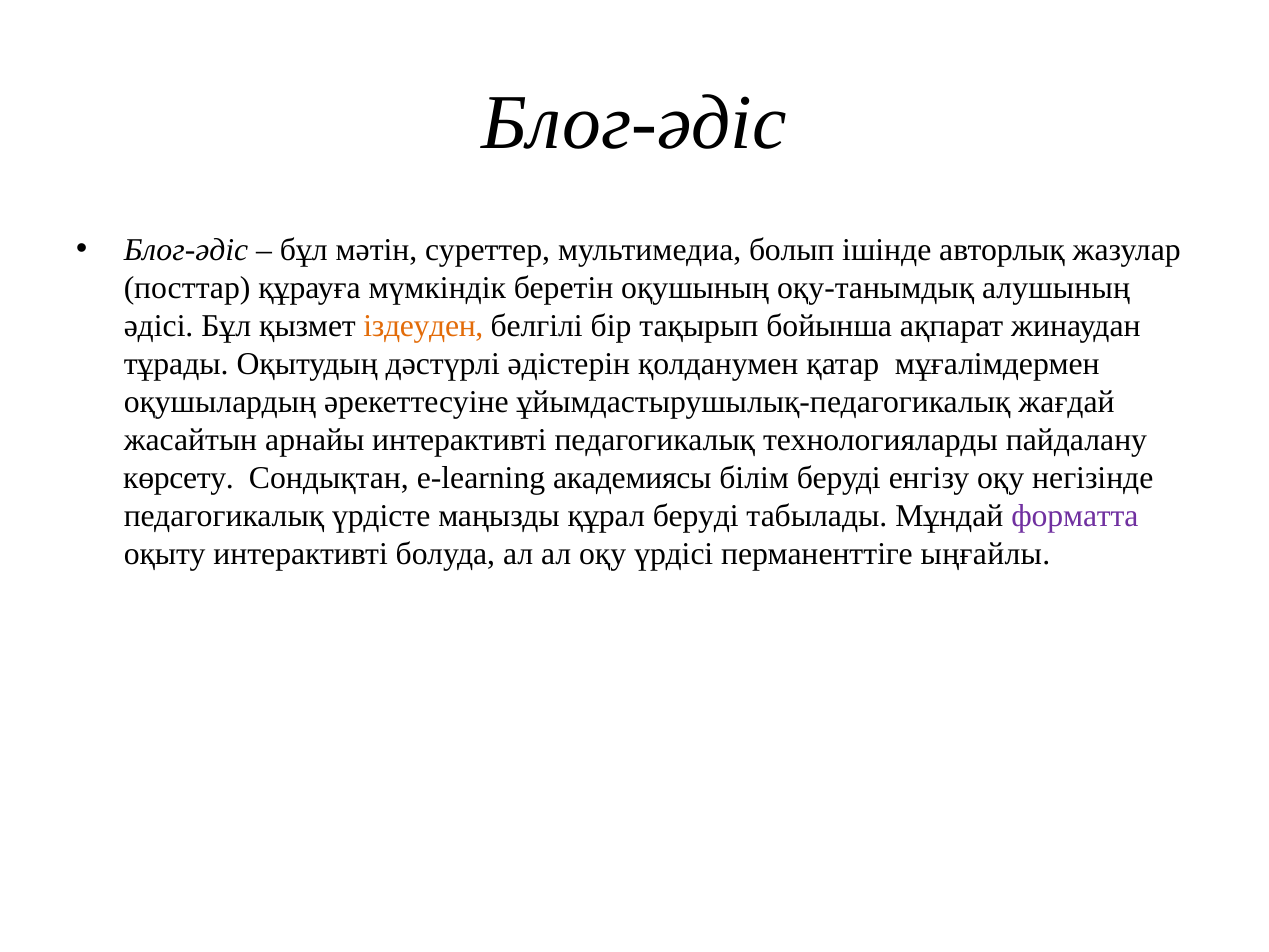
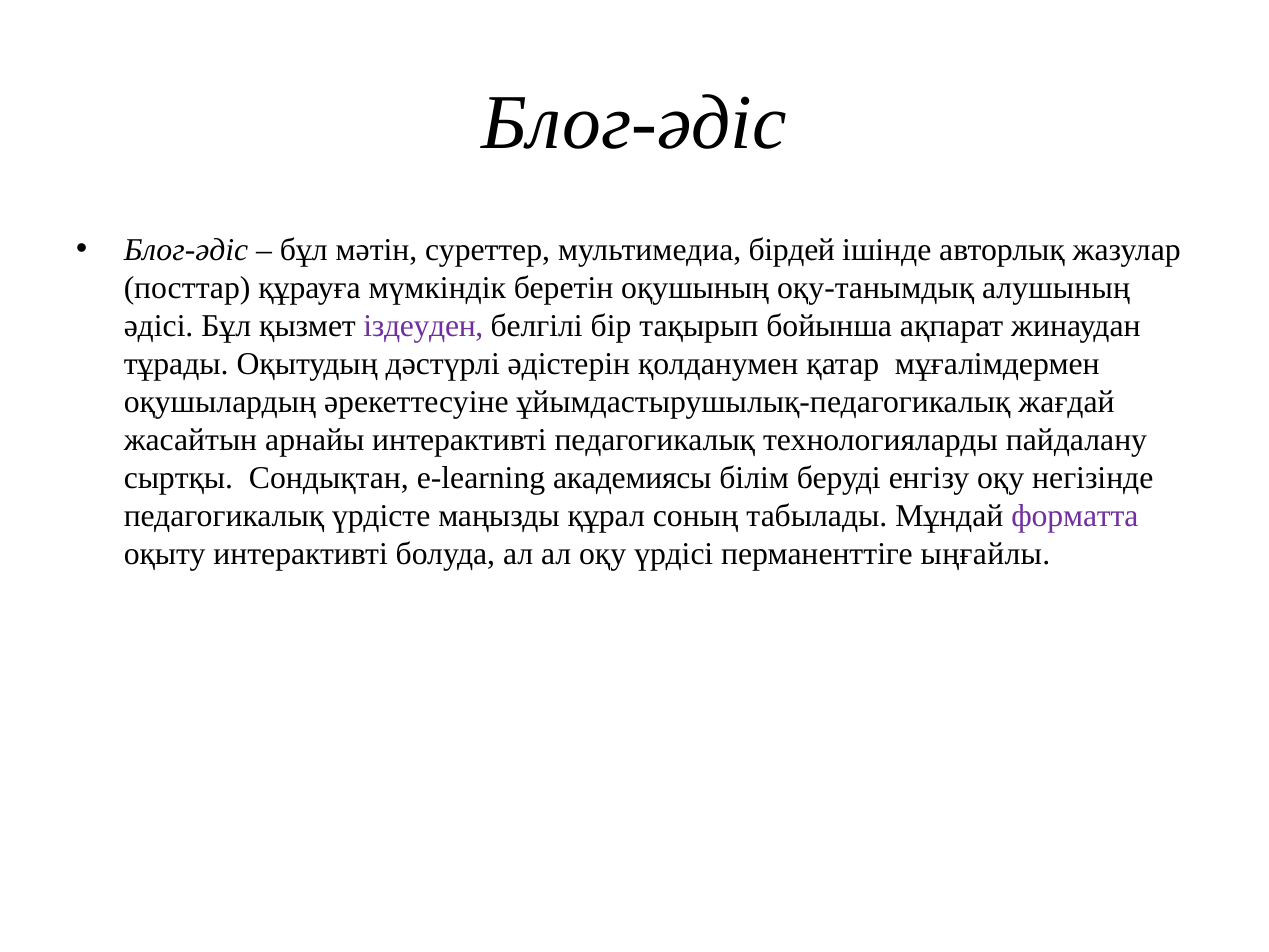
болып: болып -> бірдей
іздеуден colour: orange -> purple
көрсету: көрсету -> сыртқы
құрал беруді: беруді -> соның
